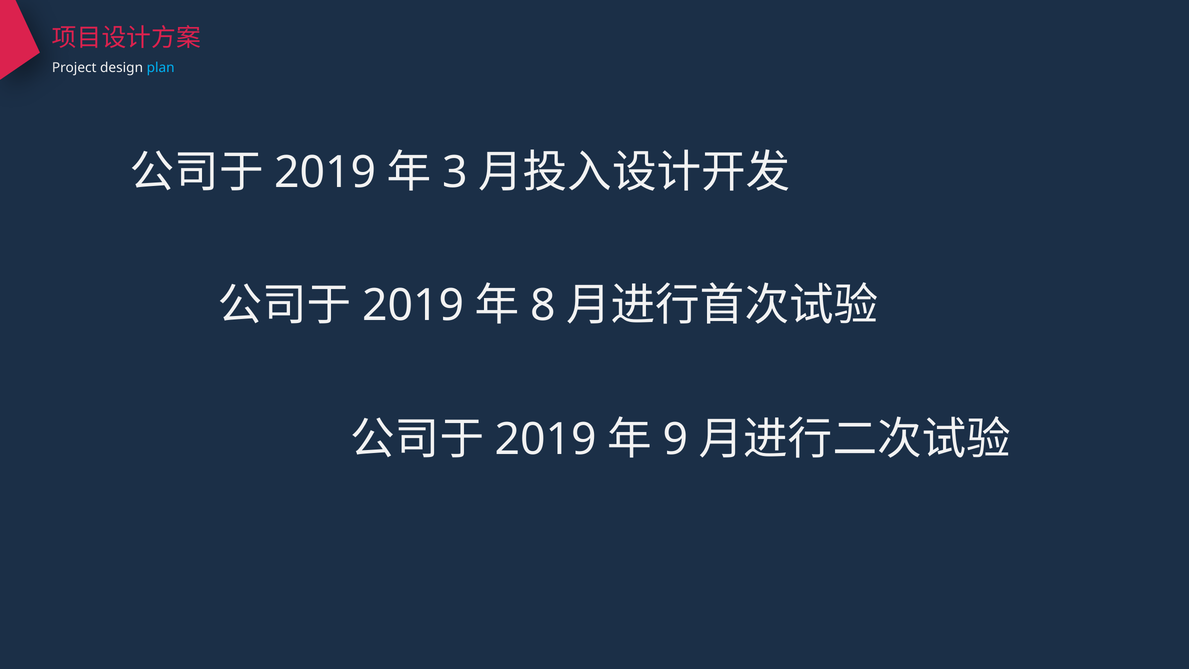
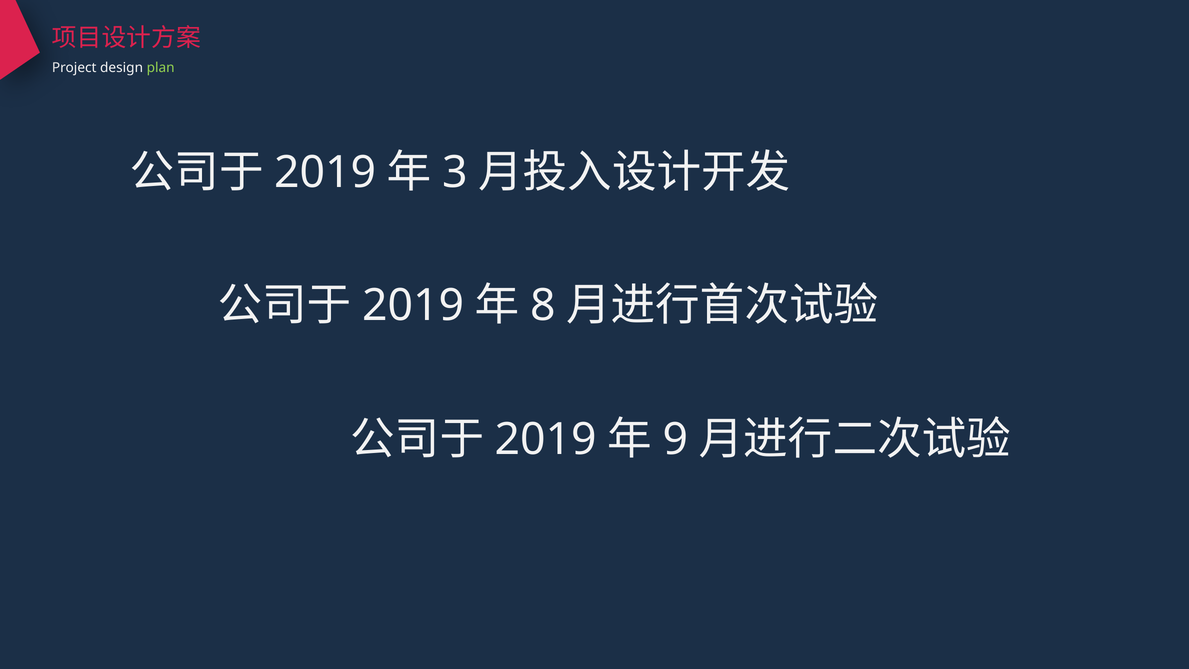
plan colour: light blue -> light green
